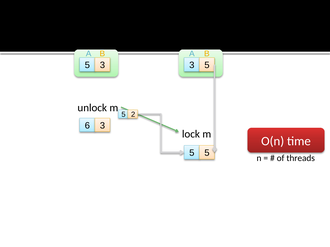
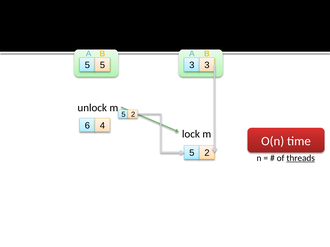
5 3: 3 -> 5
5 at (207, 65): 5 -> 3
6 3: 3 -> 4
5 at (207, 153): 5 -> 2
threads underline: none -> present
